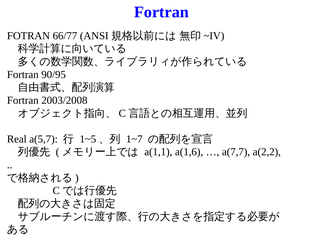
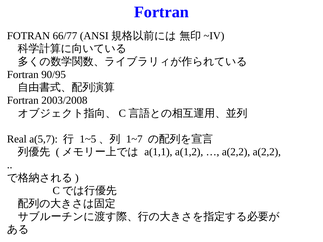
a(1,6: a(1,6 -> a(1,2
a(7,7 at (236, 152): a(7,7 -> a(2,2
